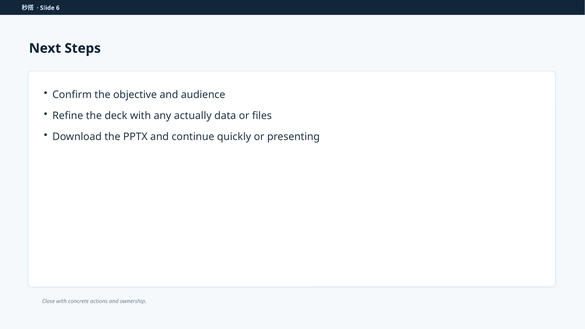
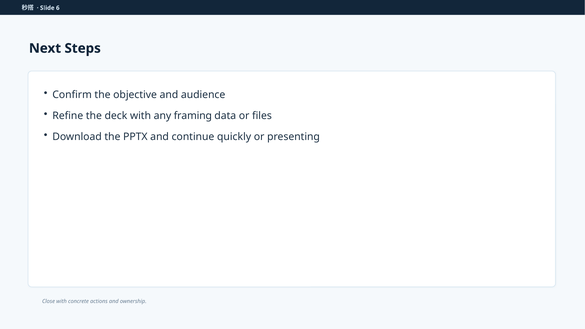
actually: actually -> framing
